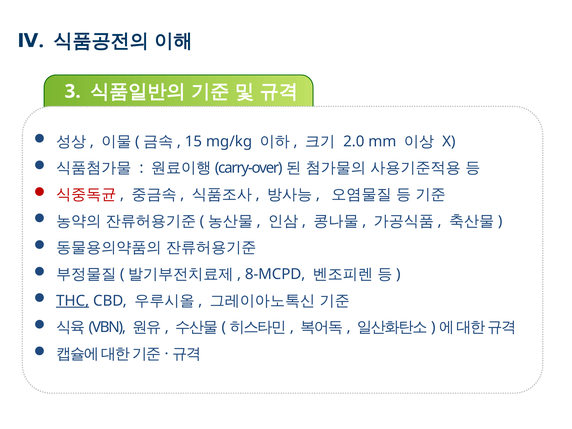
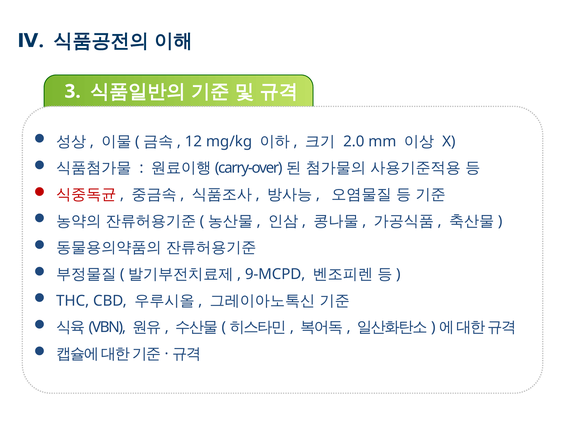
15: 15 -> 12
8-MCPD: 8-MCPD -> 9-MCPD
THC underline: present -> none
